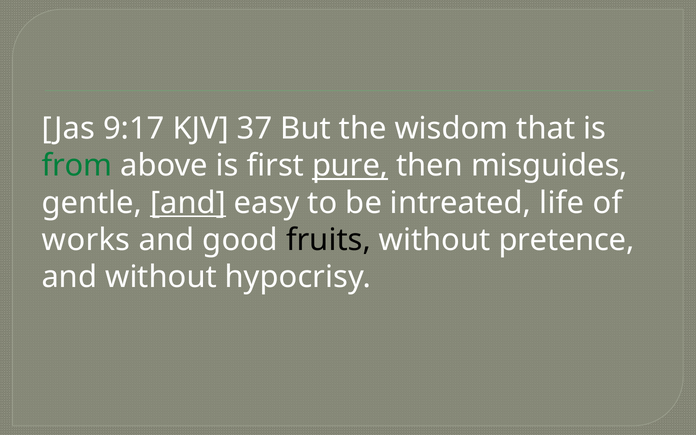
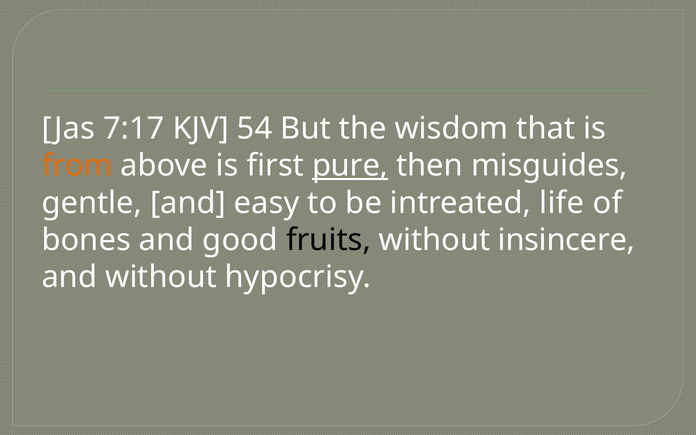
9:17: 9:17 -> 7:17
37: 37 -> 54
from colour: green -> orange
and at (188, 203) underline: present -> none
works: works -> bones
pretence: pretence -> insincere
